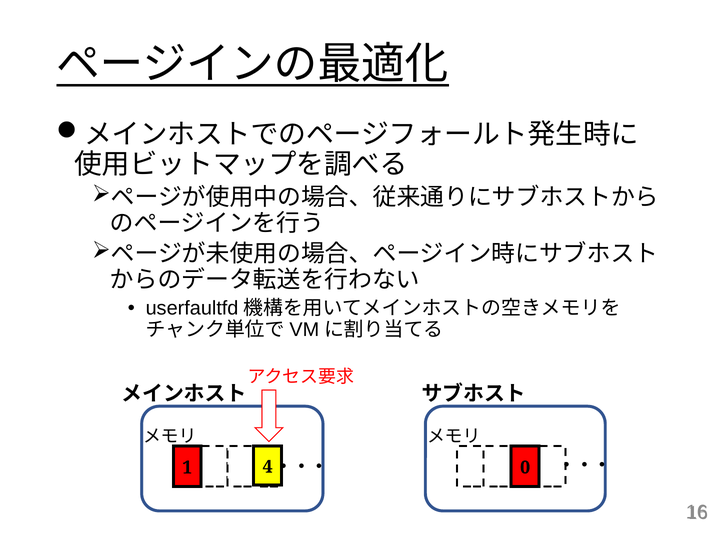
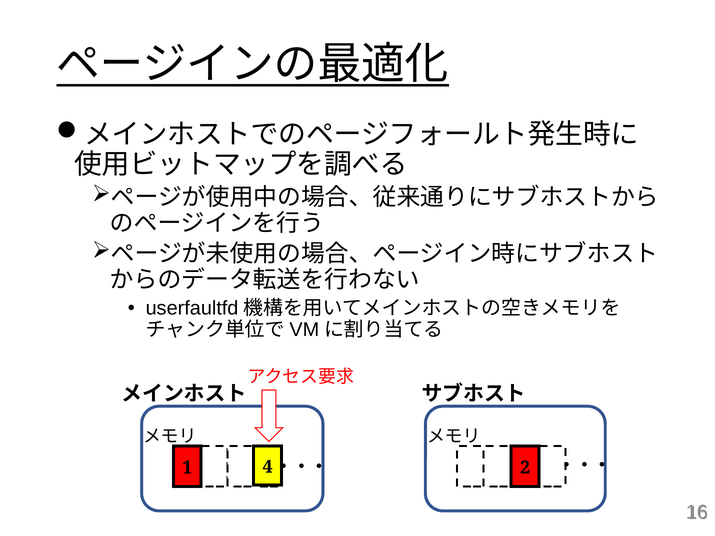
0: 0 -> 2
